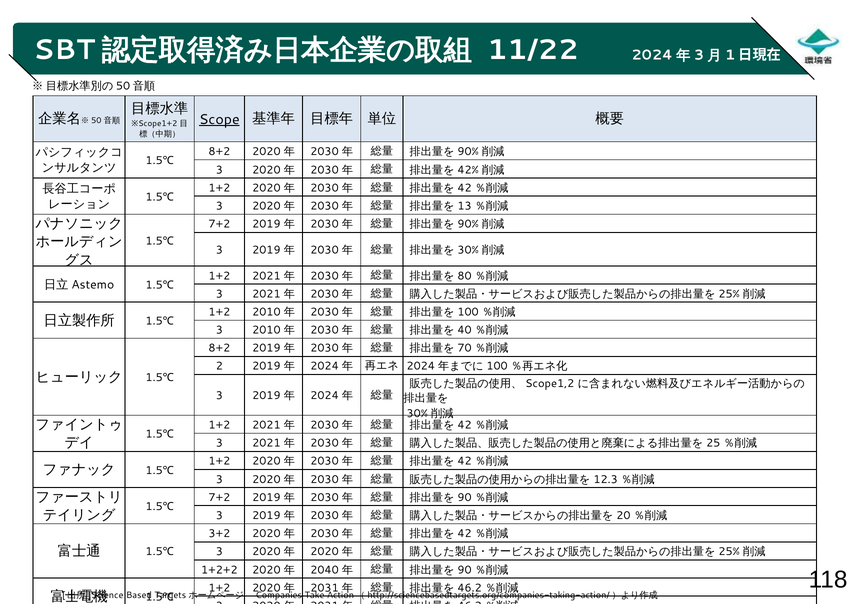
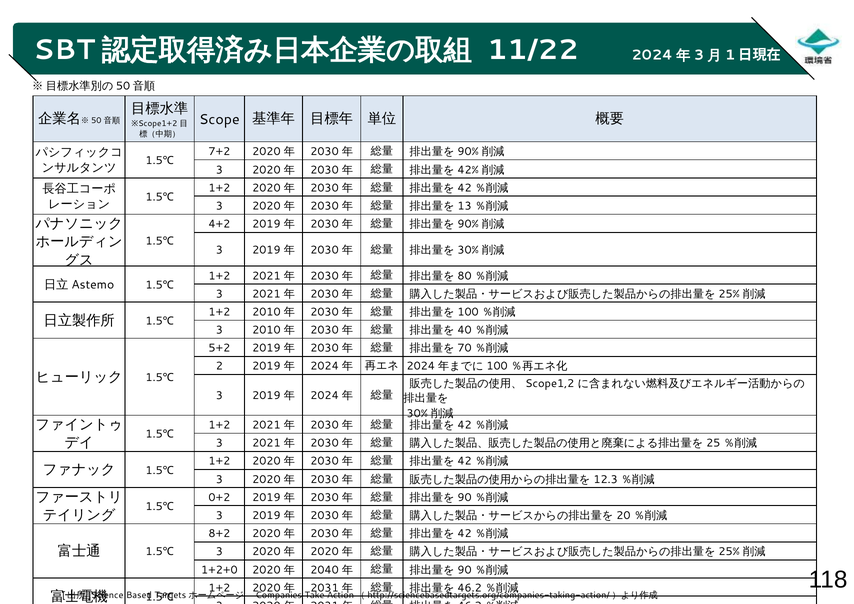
Scope underline: present -> none
8+2 at (219, 152): 8+2 -> 7+2
7+2 at (219, 224): 7+2 -> 4+2
8+2 at (219, 348): 8+2 -> 5+2
7+2 at (219, 497): 7+2 -> 0+2
3+2: 3+2 -> 8+2
1+2+2: 1+2+2 -> 1+2+0
